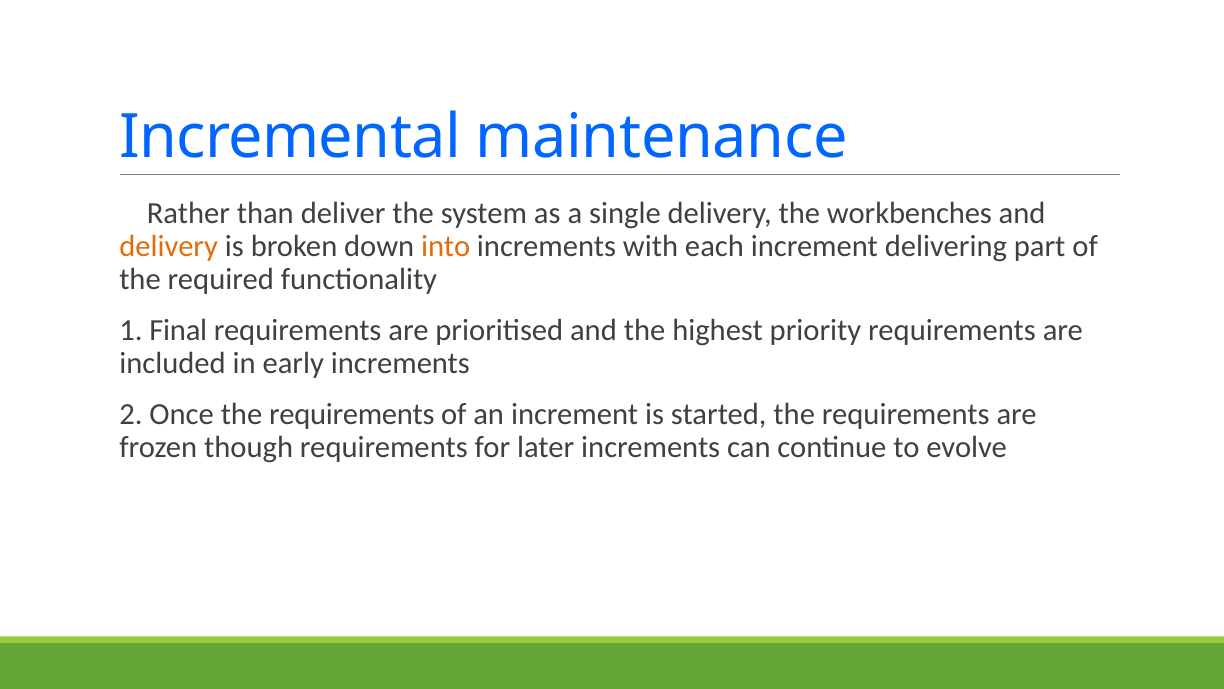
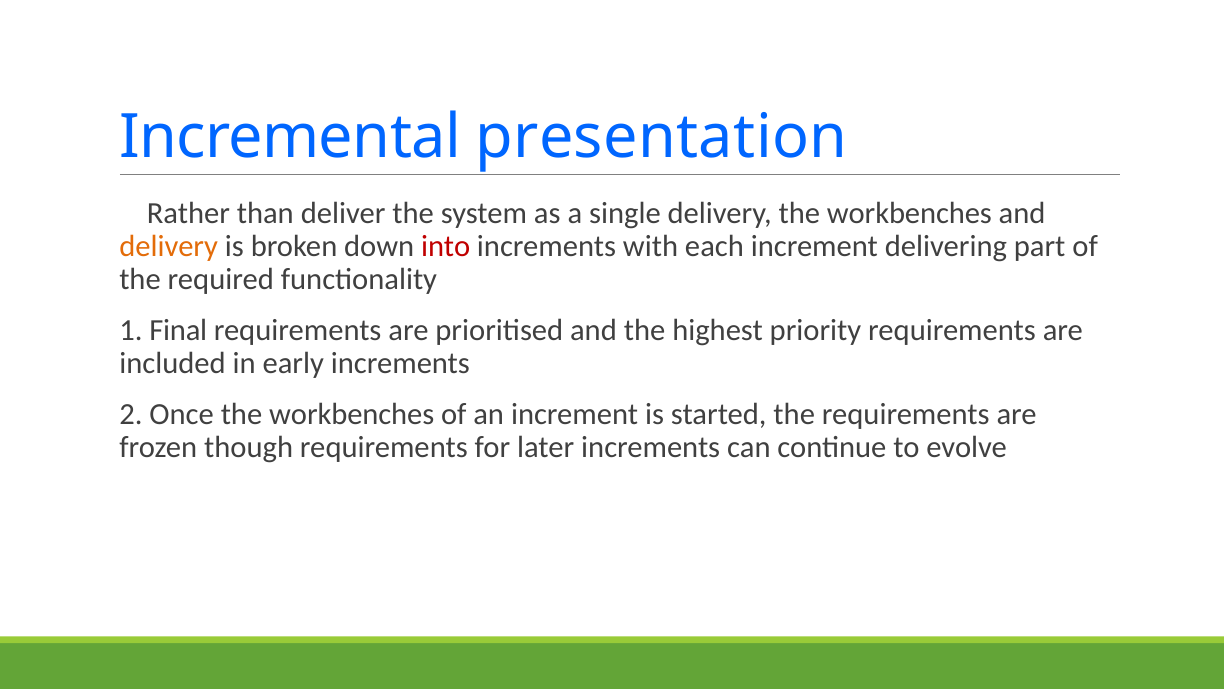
maintenance: maintenance -> presentation
into colour: orange -> red
Once the requirements: requirements -> workbenches
